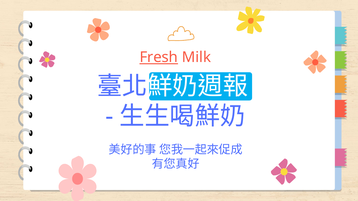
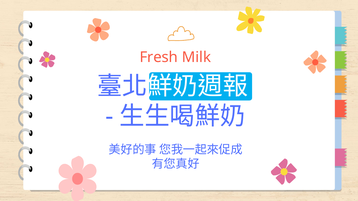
Fresh underline: present -> none
